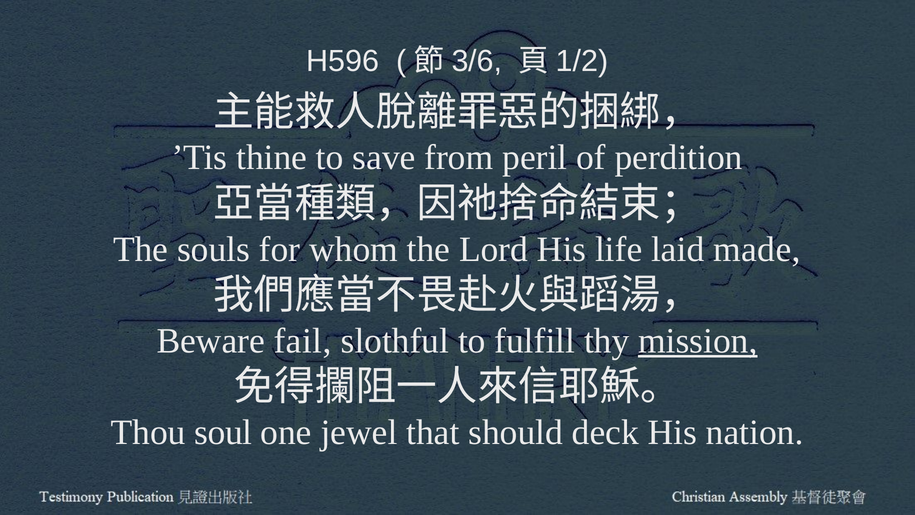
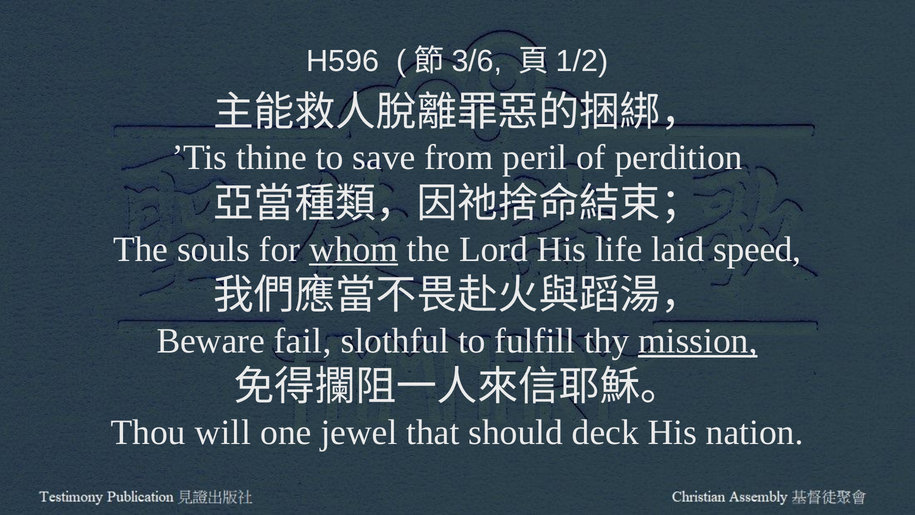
whom underline: none -> present
made: made -> speed
soul: soul -> will
